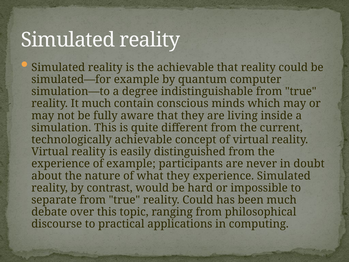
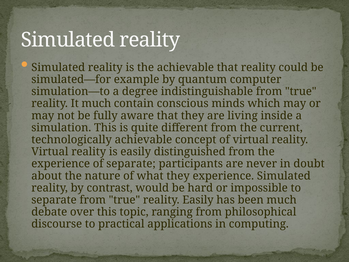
of example: example -> separate
true reality Could: Could -> Easily
